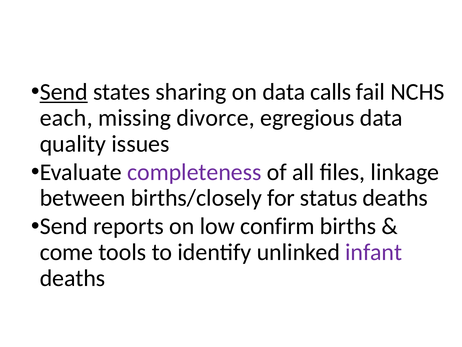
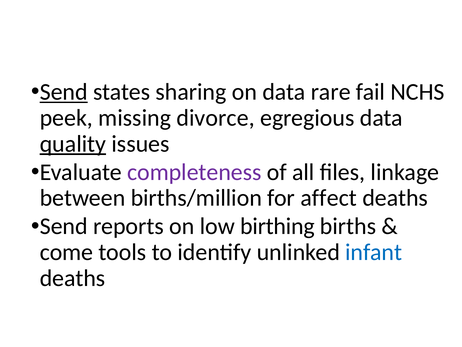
calls: calls -> rare
each: each -> peek
quality underline: none -> present
births/closely: births/closely -> births/million
status: status -> affect
confirm: confirm -> birthing
infant colour: purple -> blue
